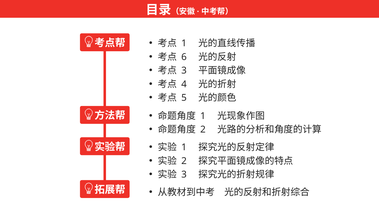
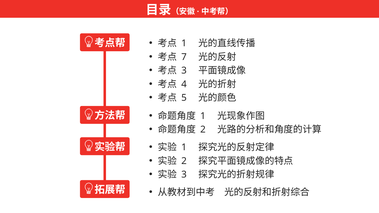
6: 6 -> 7
